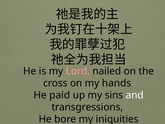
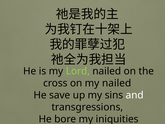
Lord colour: pink -> light green
my hands: hands -> nailed
paid: paid -> save
